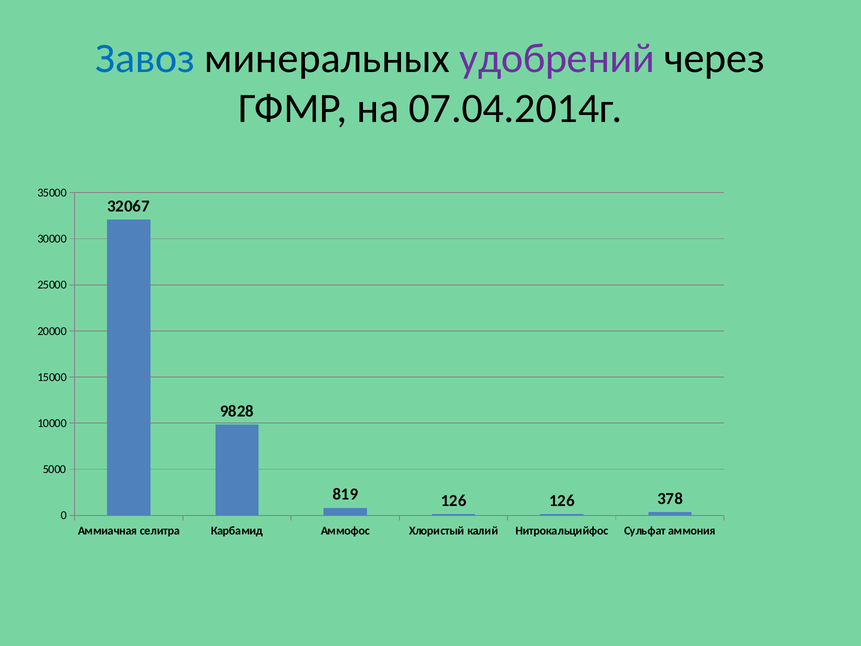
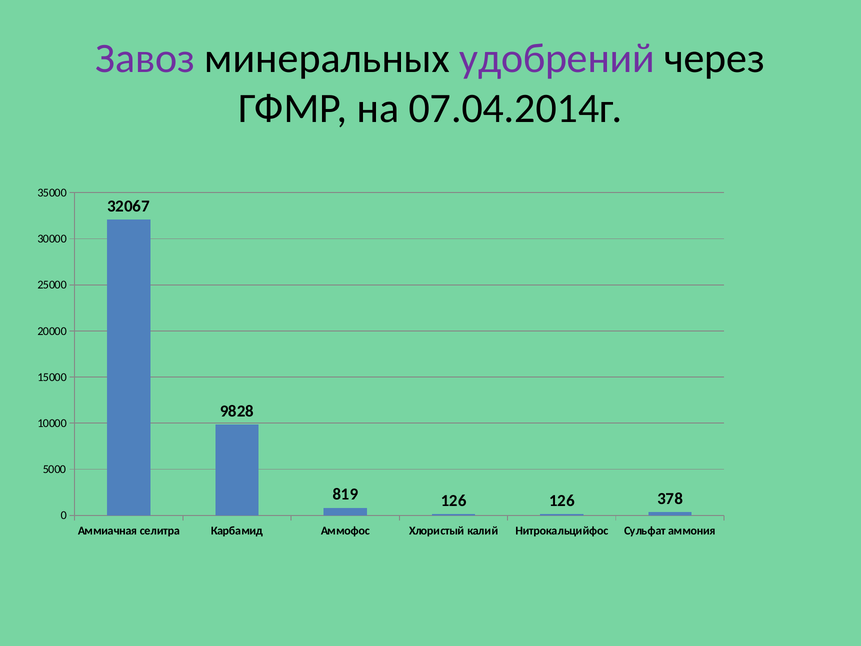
Завоз colour: blue -> purple
